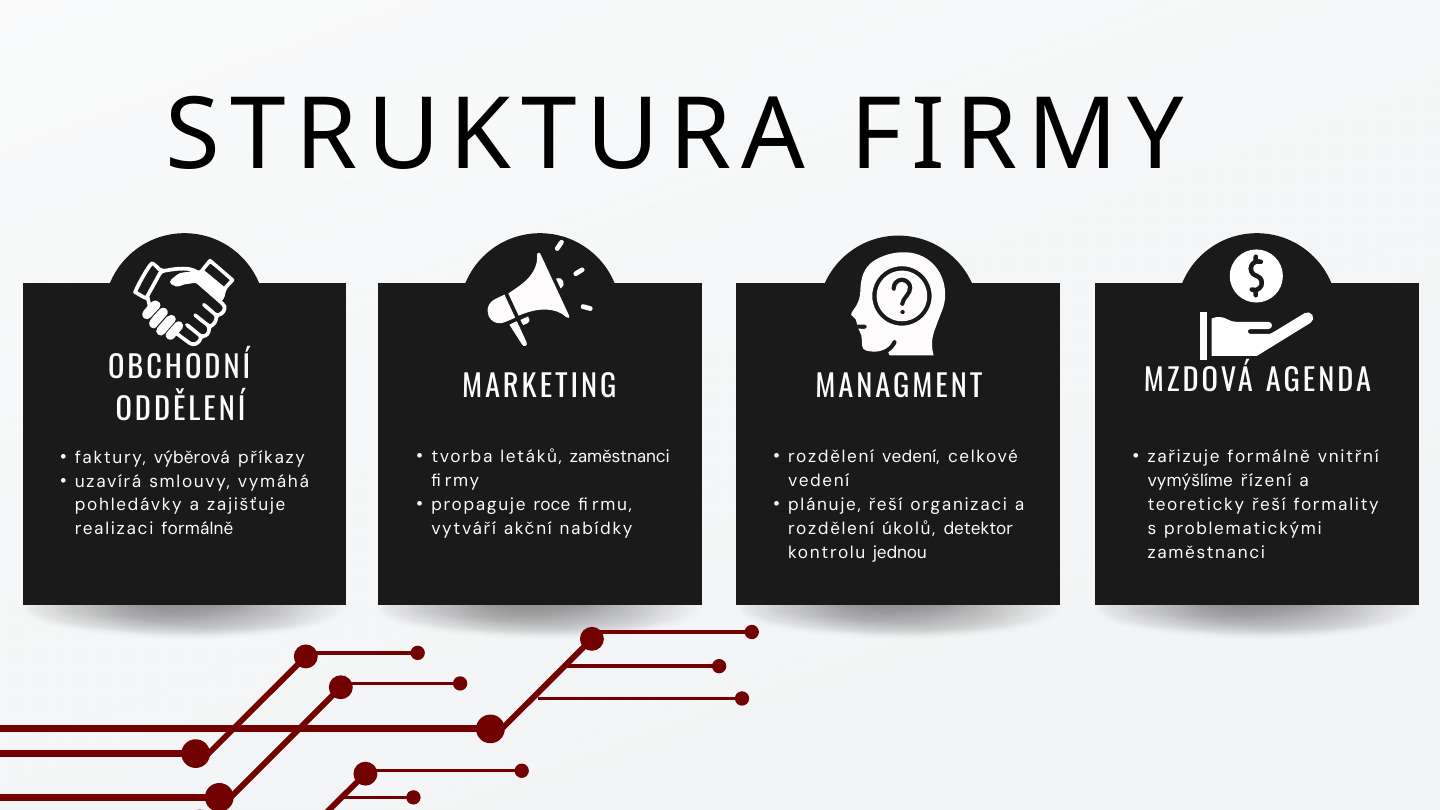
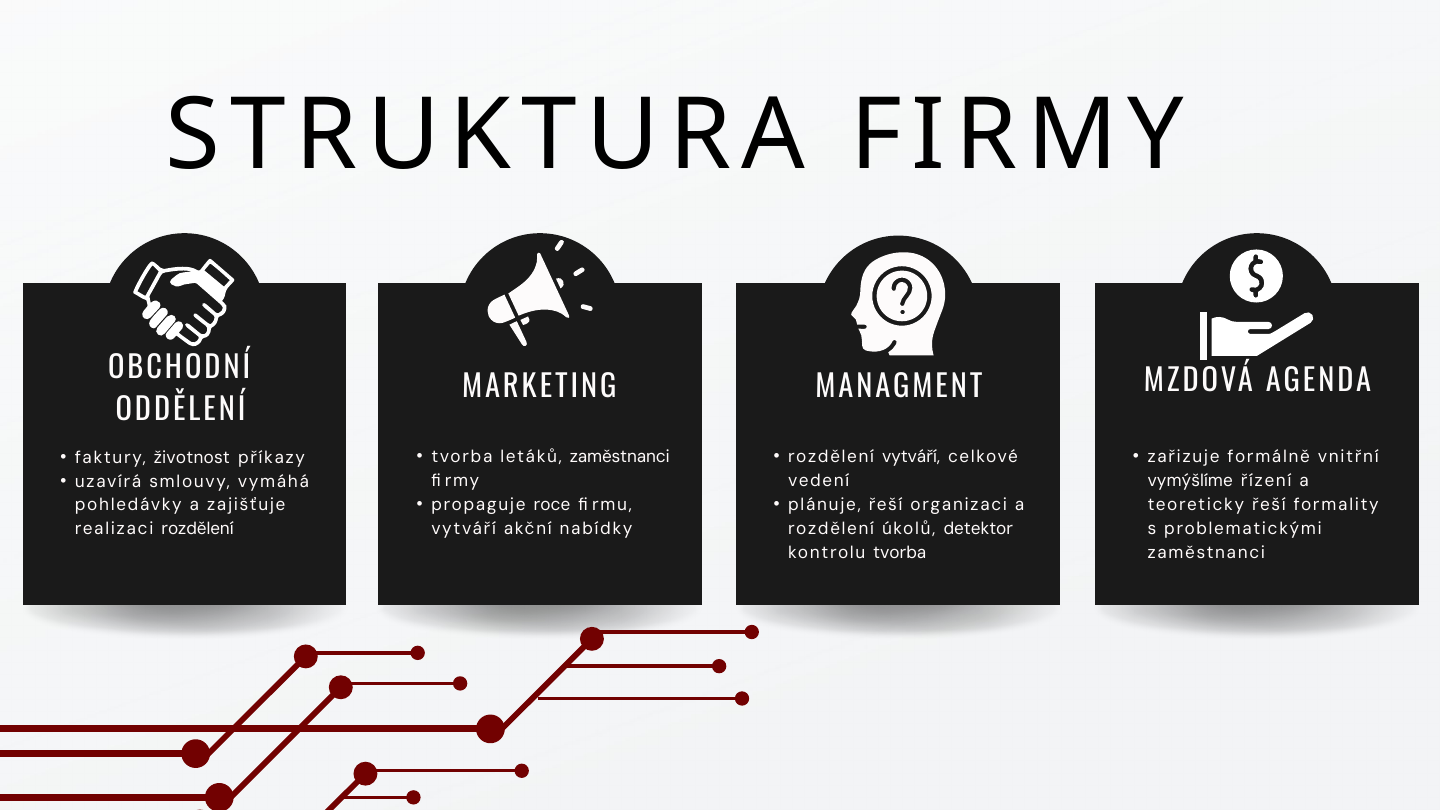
rozdělení vedení: vedení -> vytváří
výběrová: výběrová -> životnost
realizaci formálně: formálně -> rozdělení
kontrolu jednou: jednou -> tvorba
